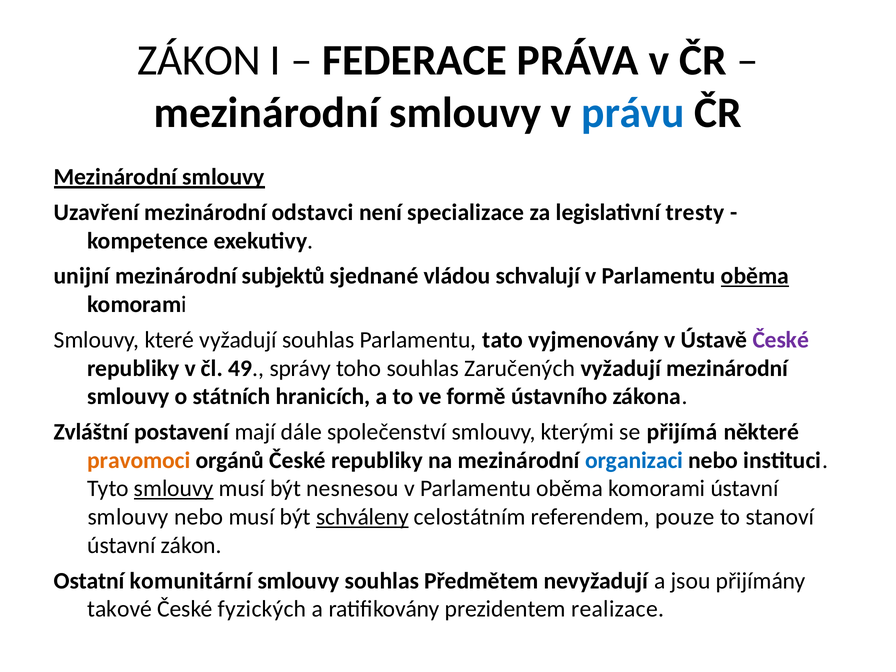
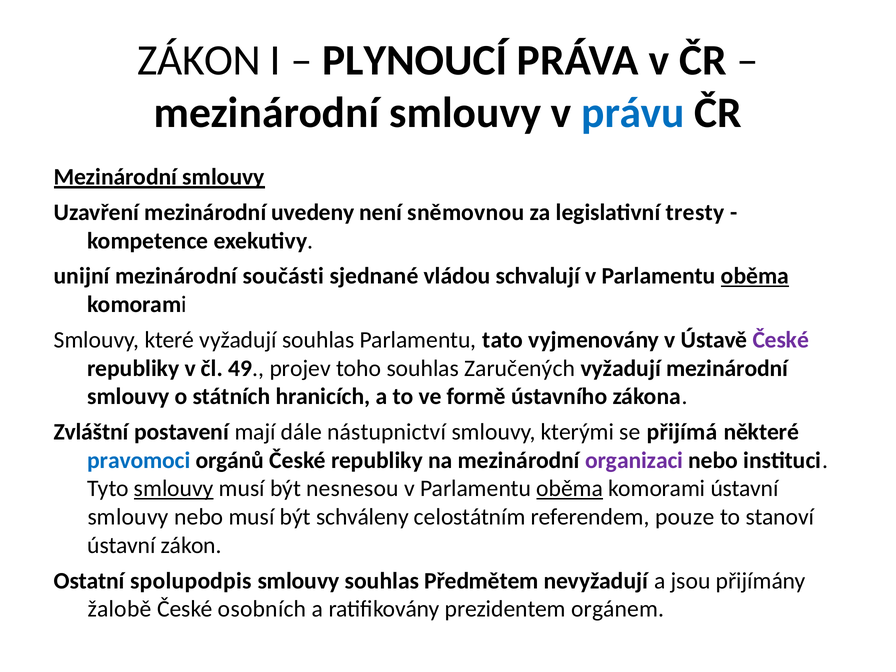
FEDERACE: FEDERACE -> PLYNOUCÍ
odstavci: odstavci -> uvedeny
specializace: specializace -> sněmovnou
subjektů: subjektů -> součásti
správy: správy -> projev
společenství: společenství -> nástupnictví
pravomoci colour: orange -> blue
organizaci colour: blue -> purple
oběma at (570, 489) underline: none -> present
schváleny underline: present -> none
komunitární: komunitární -> spolupodpis
takové: takové -> žalobě
fyzických: fyzických -> osobních
realizace: realizace -> orgánem
